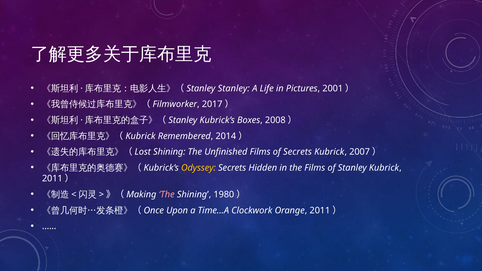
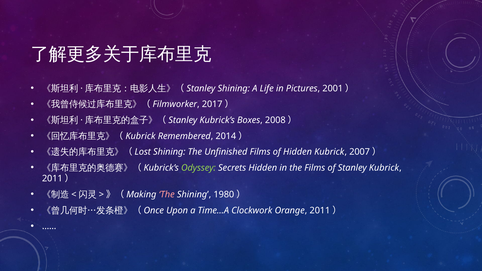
Stanley at (234, 89): Stanley -> Shining
of Secrets: Secrets -> Hidden
Odyssey colour: yellow -> light green
